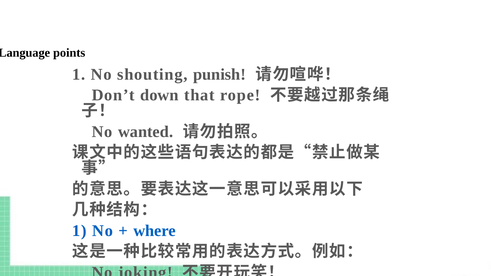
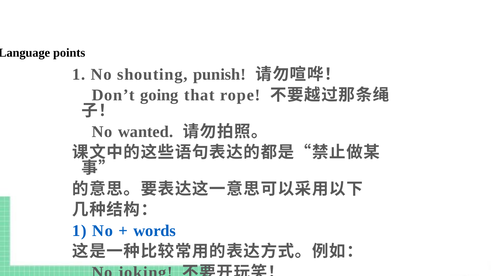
down: down -> going
where: where -> words
